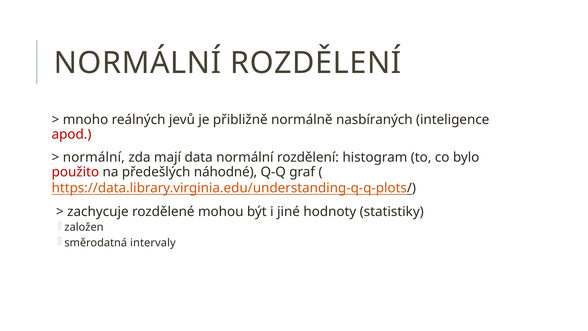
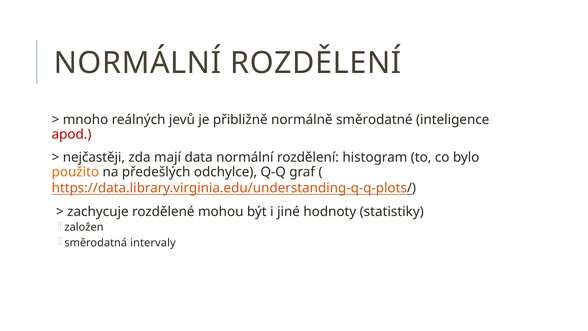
nasbíraných: nasbíraných -> směrodatné
normální at (94, 157): normální -> nejčastěji
použito colour: red -> orange
náhodné: náhodné -> odchylce
